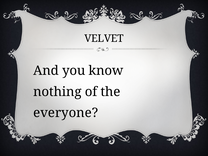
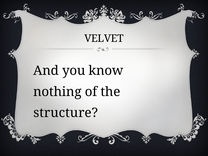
everyone: everyone -> structure
